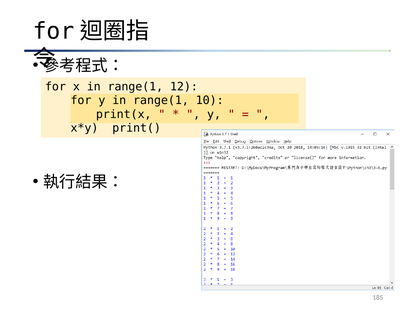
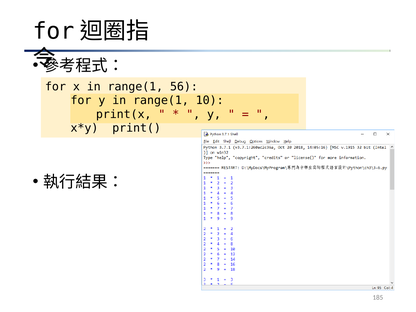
12: 12 -> 56
